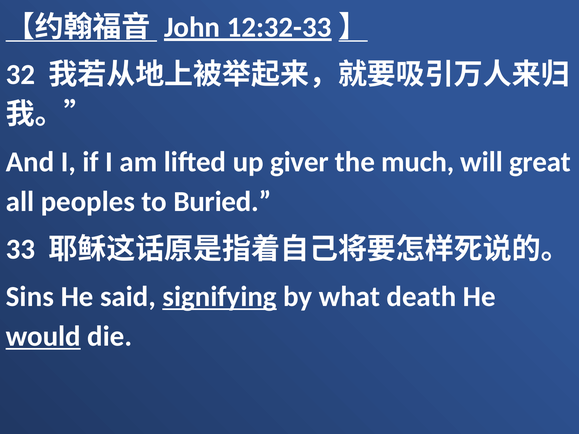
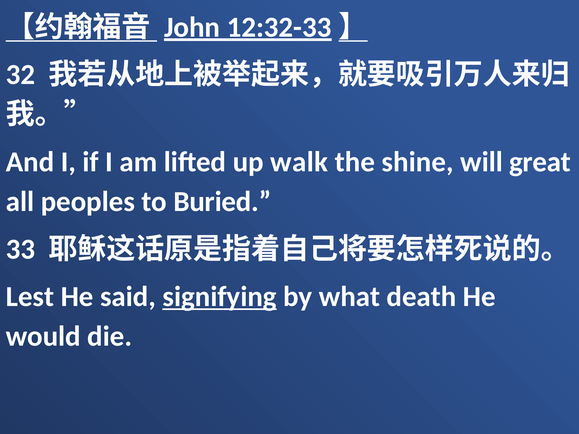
giver: giver -> walk
much: much -> shine
Sins: Sins -> Lest
would underline: present -> none
